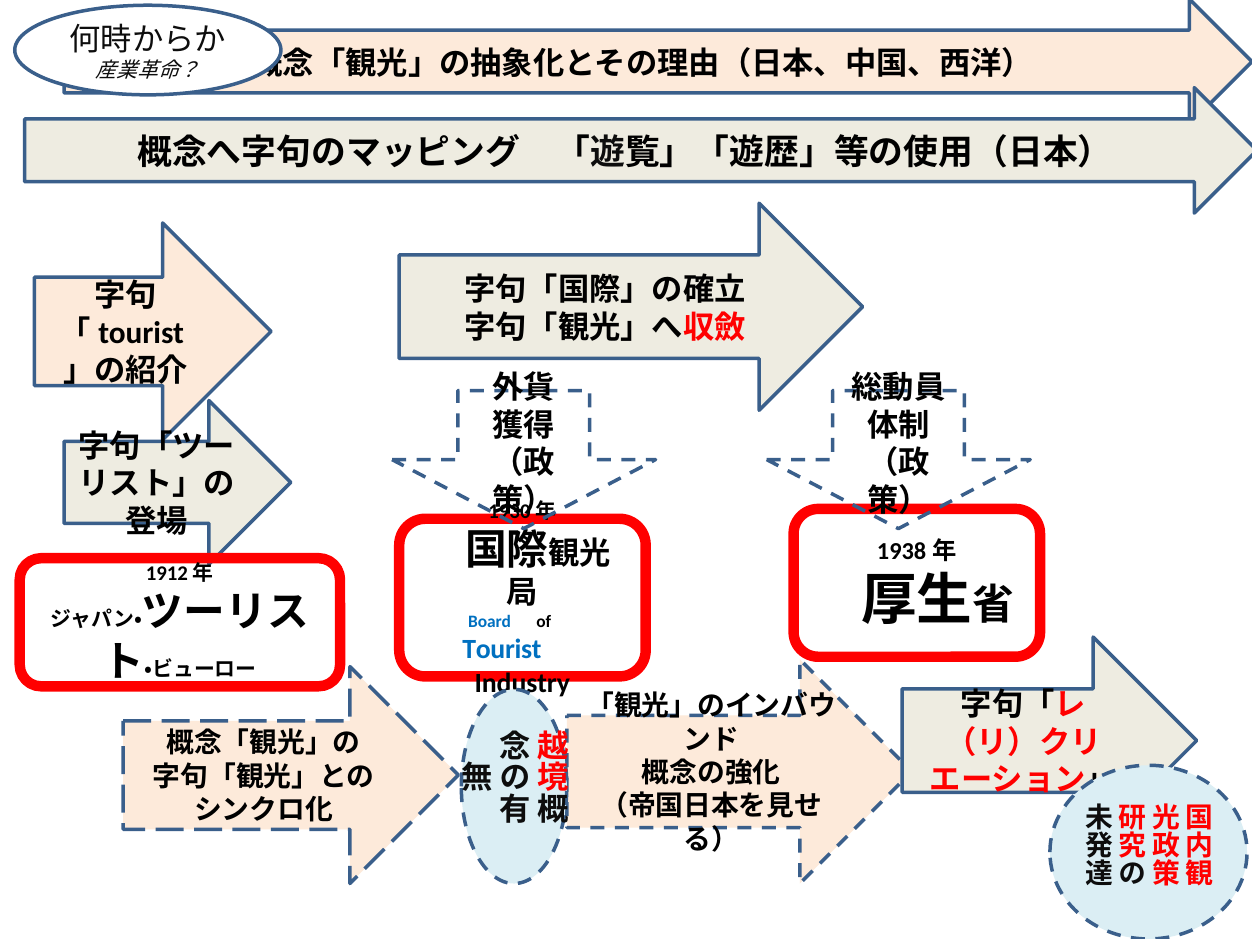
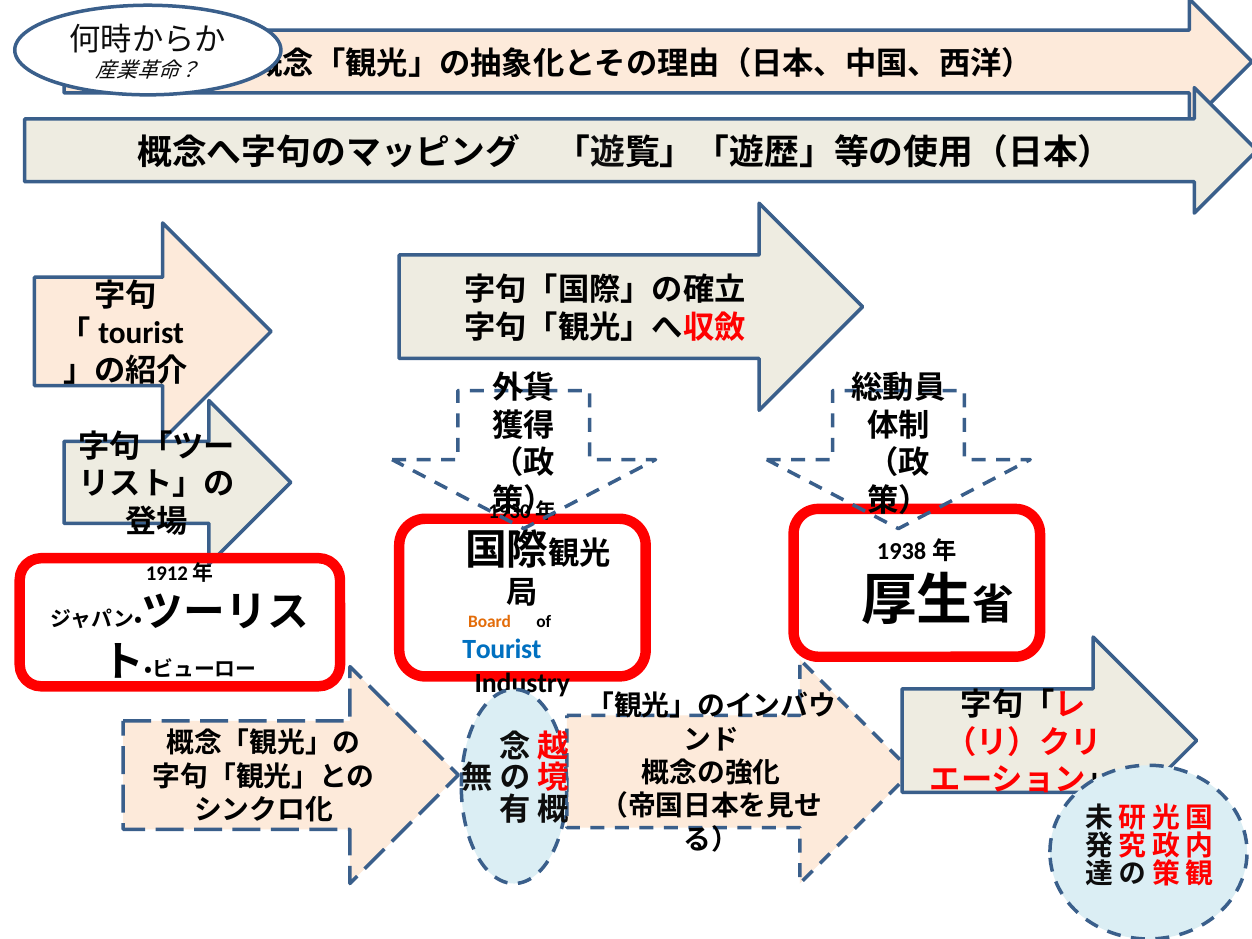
Board colour: blue -> orange
